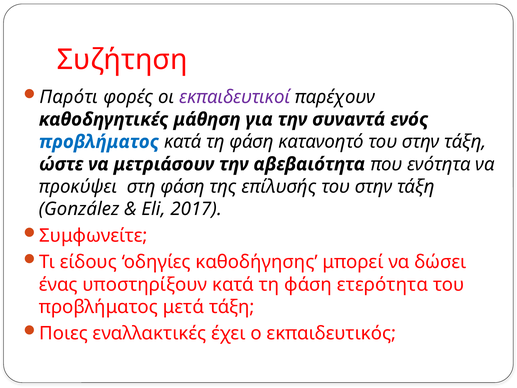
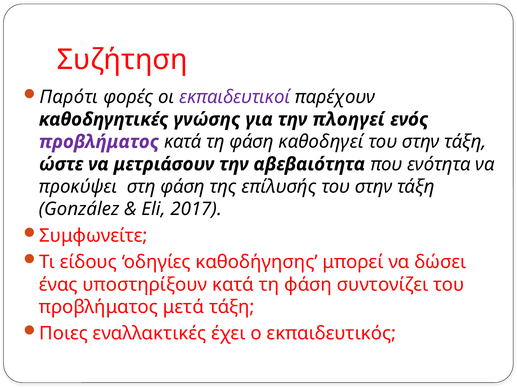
μάθηση: μάθηση -> γνώσης
συναντά: συναντά -> πλοηγεί
προβλήματος at (99, 142) colour: blue -> purple
κατανοητό: κατανοητό -> καθοδηγεί
ετερότητα: ετερότητα -> συντονίζει
